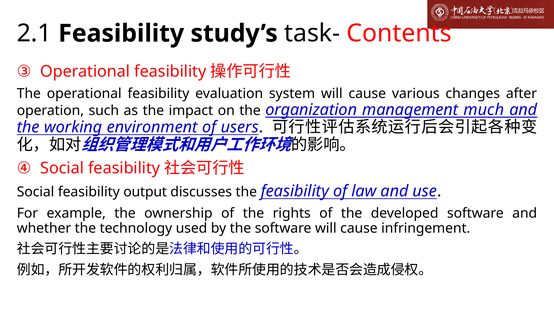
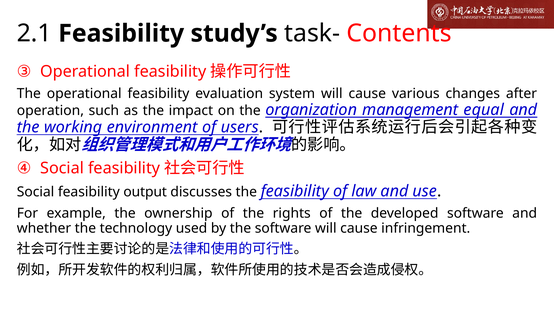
much: much -> equal
